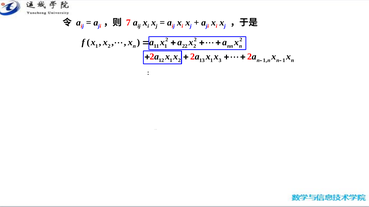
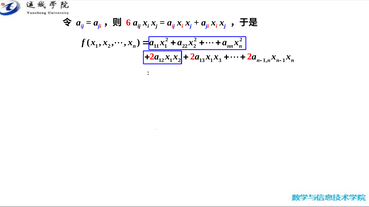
7: 7 -> 6
